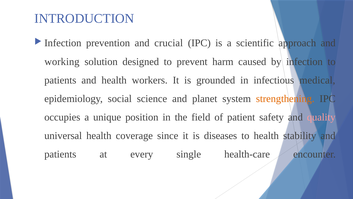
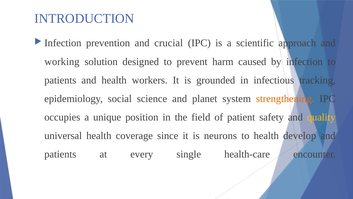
medical: medical -> tracking
quality colour: pink -> yellow
diseases: diseases -> neurons
stability: stability -> develop
